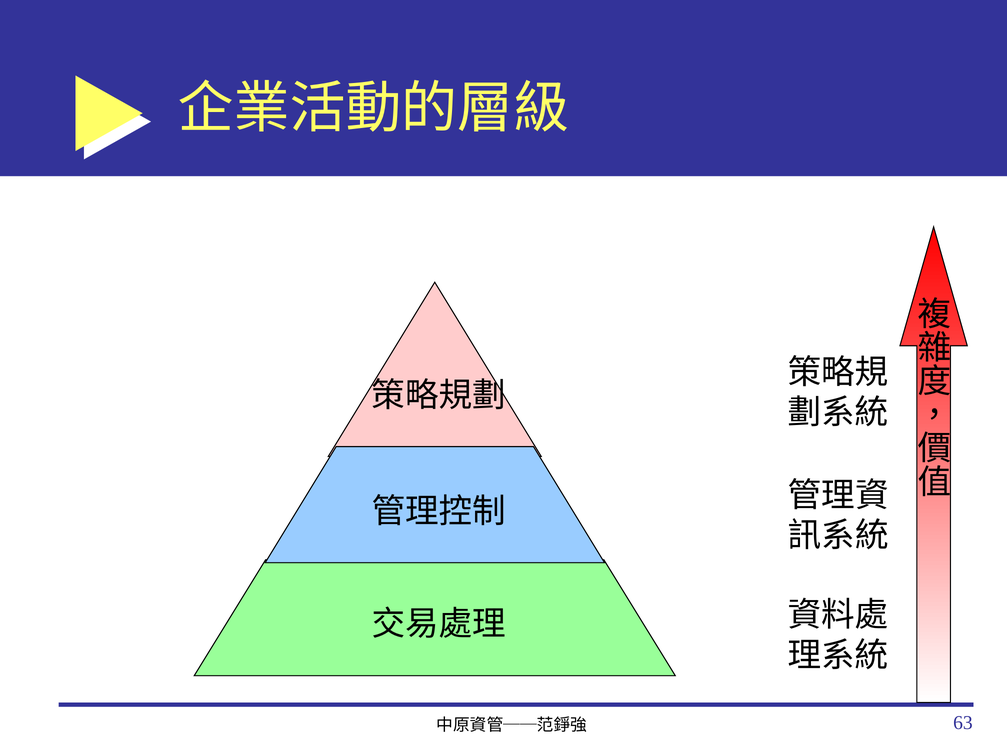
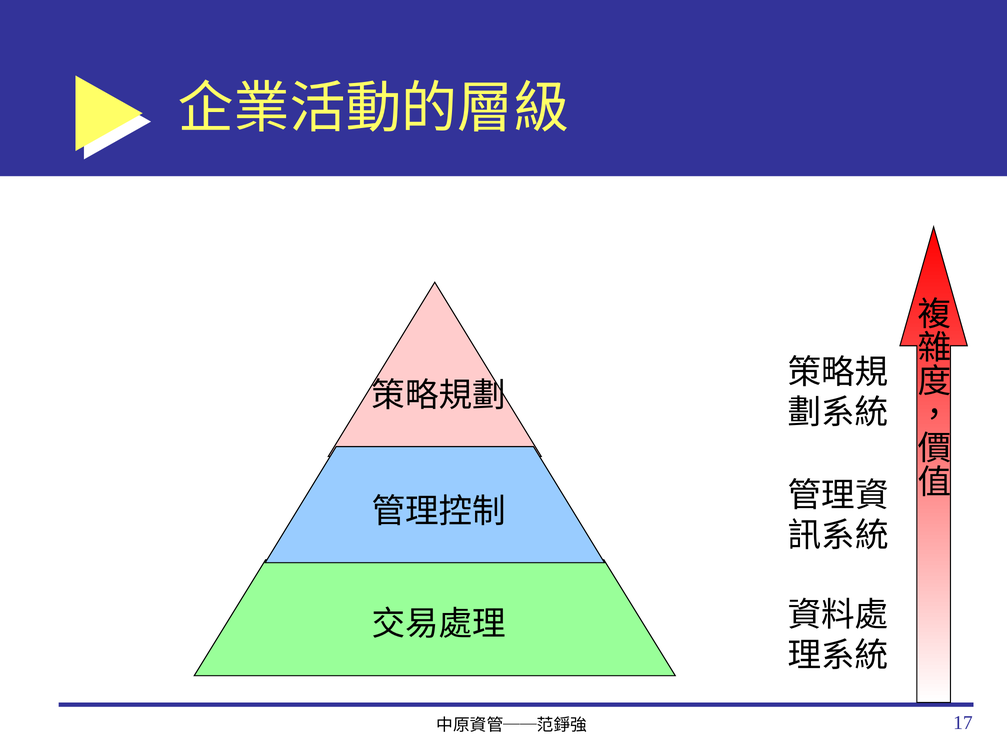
63: 63 -> 17
